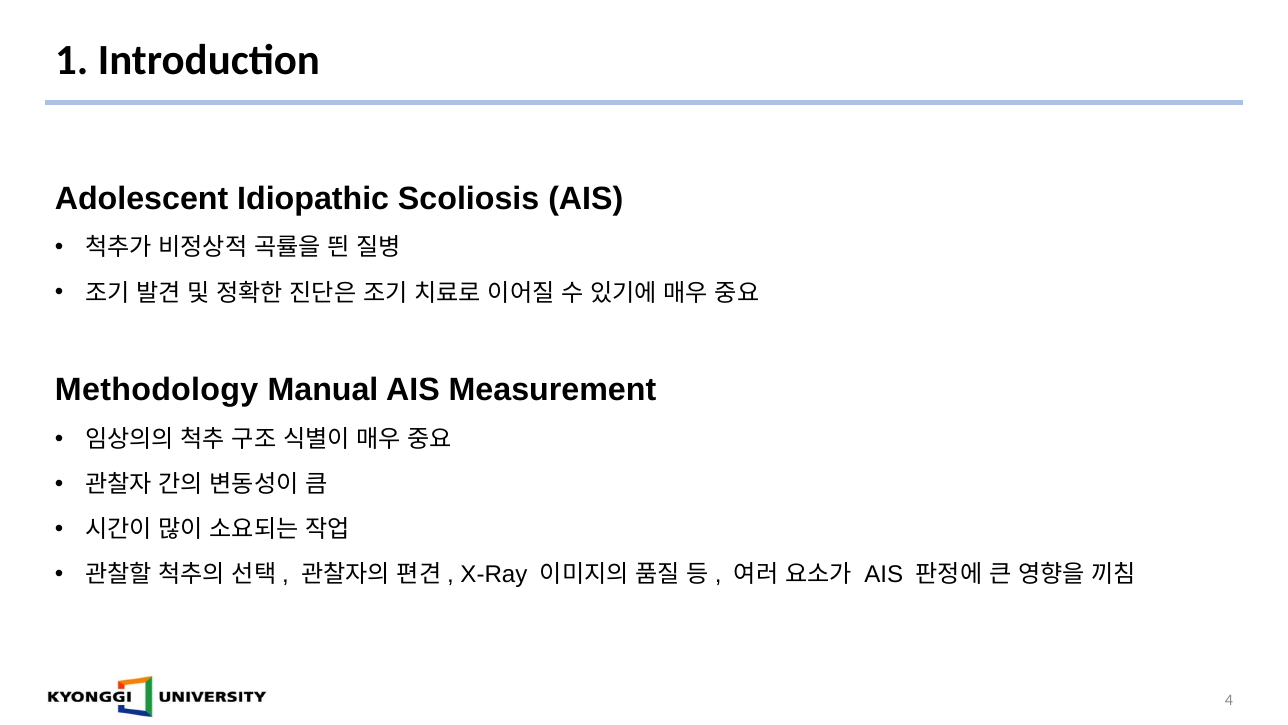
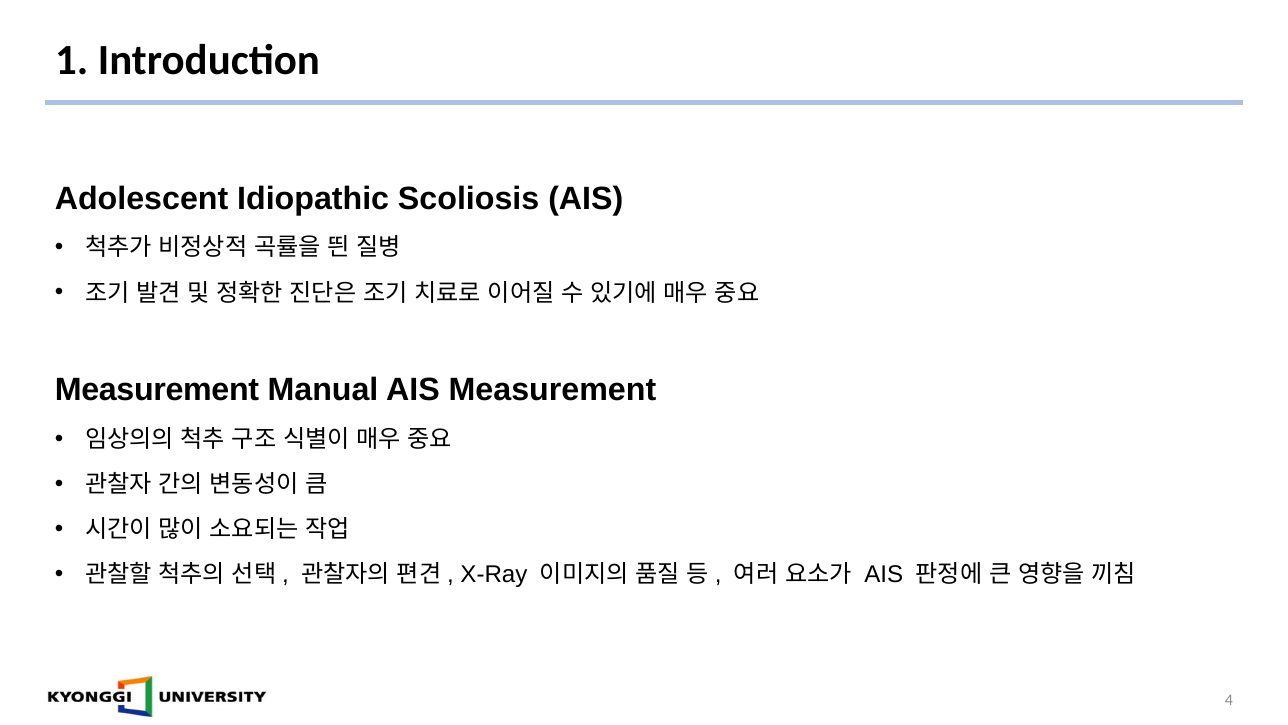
Methodology at (157, 390): Methodology -> Measurement
